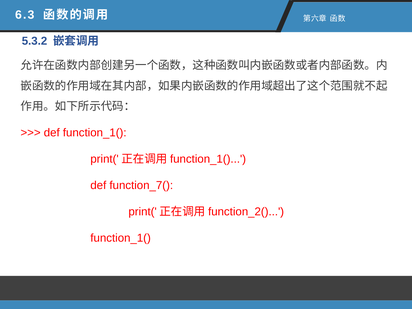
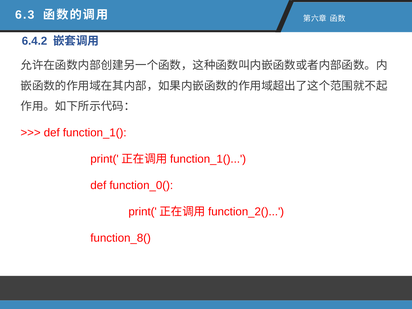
5.3.2: 5.3.2 -> 6.4.2
function_7(: function_7( -> function_0(
function_1( at (121, 238): function_1( -> function_8(
